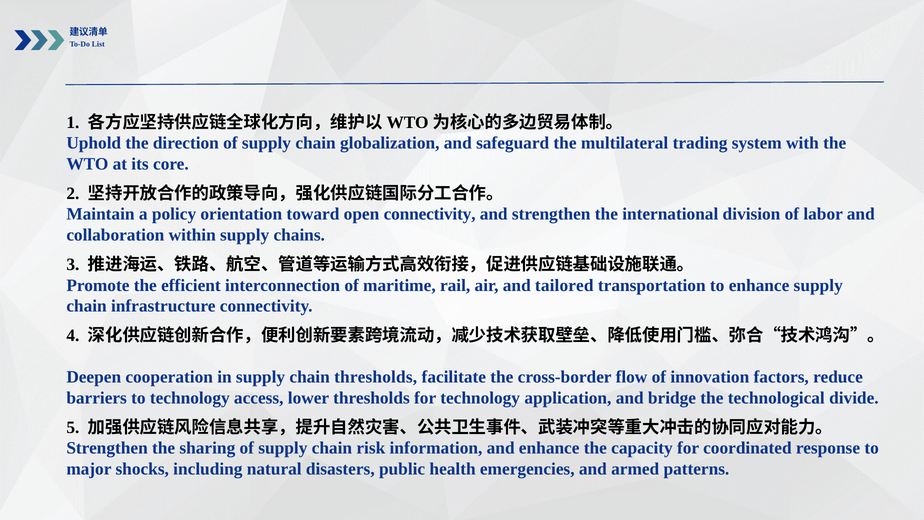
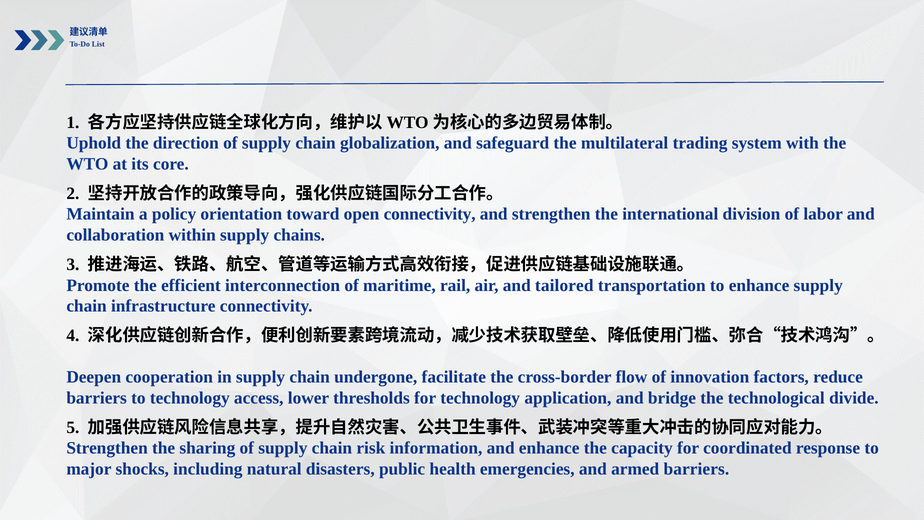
chain thresholds: thresholds -> undergone
armed patterns: patterns -> barriers
